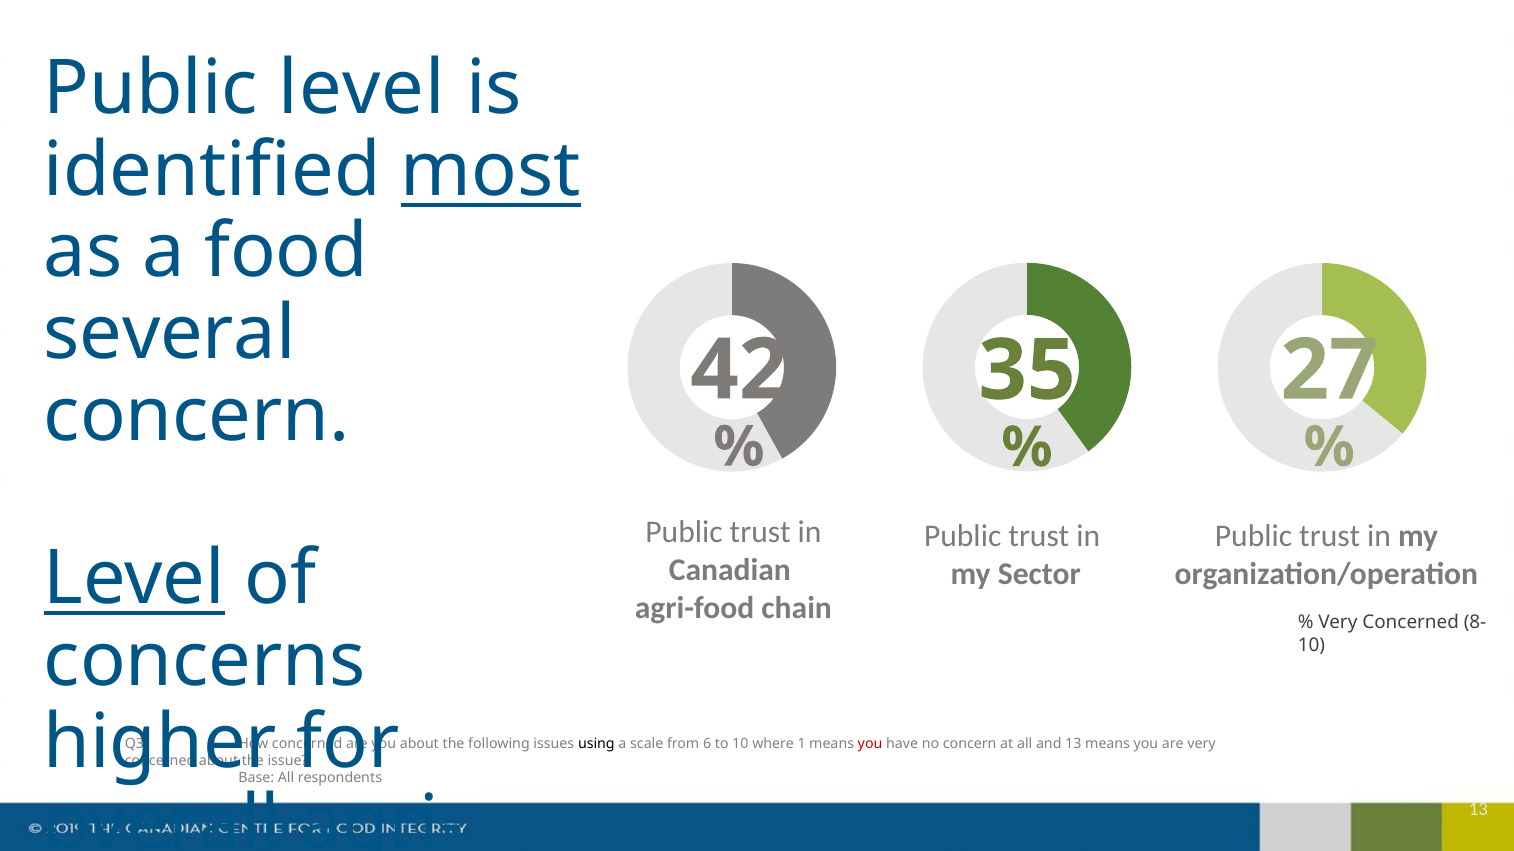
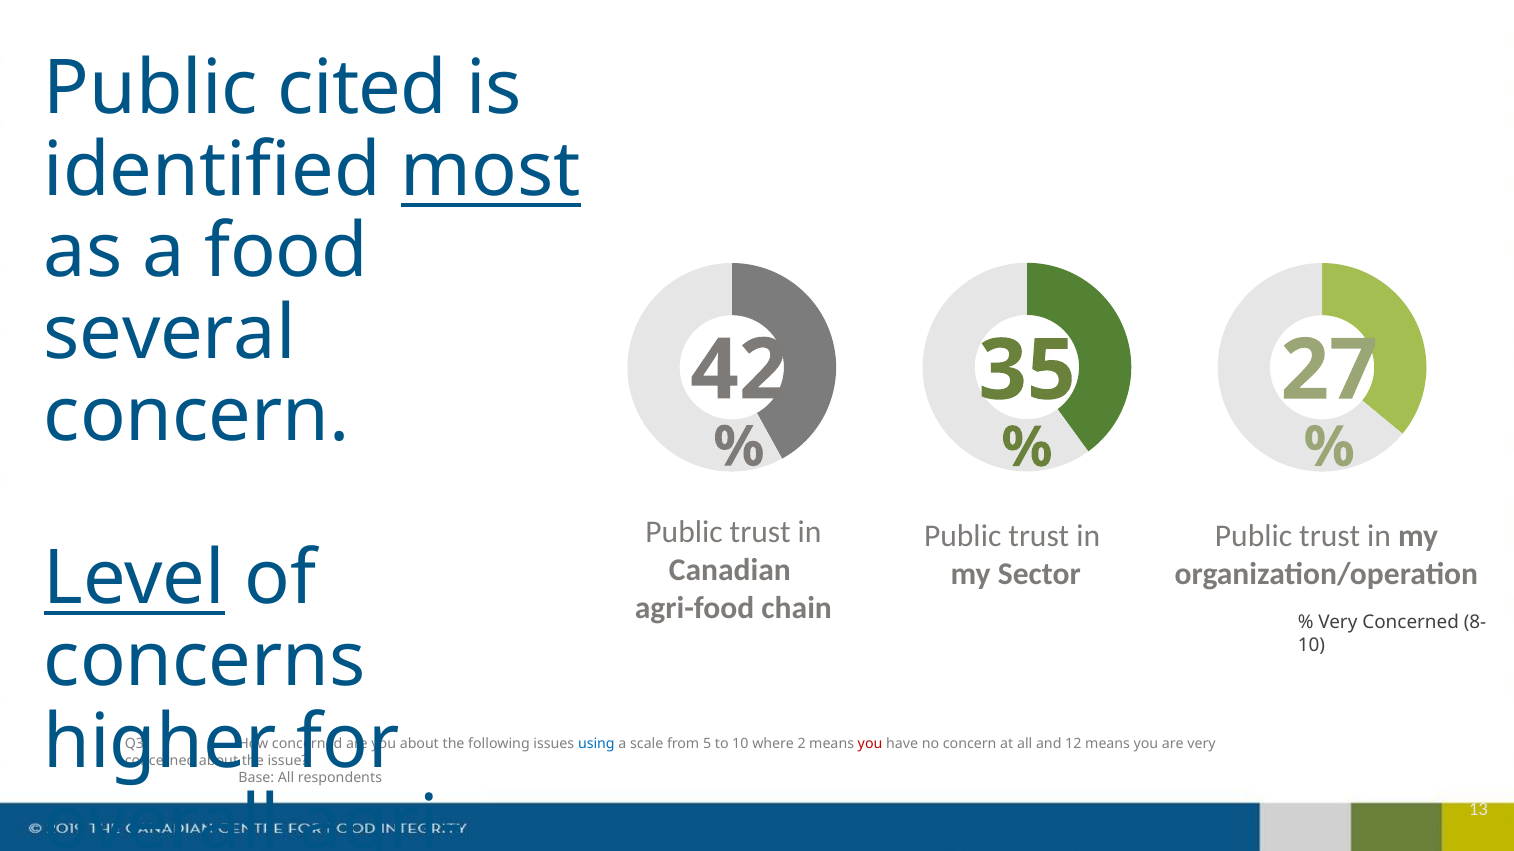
Public level: level -> cited
using colour: black -> blue
6: 6 -> 5
1: 1 -> 2
and 13: 13 -> 12
